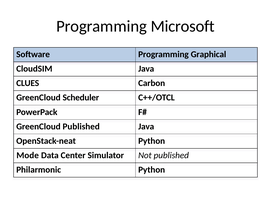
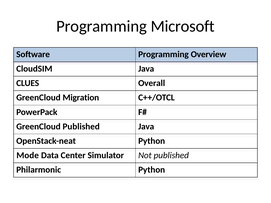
Graphical: Graphical -> Overview
Carbon: Carbon -> Overall
Scheduler: Scheduler -> Migration
